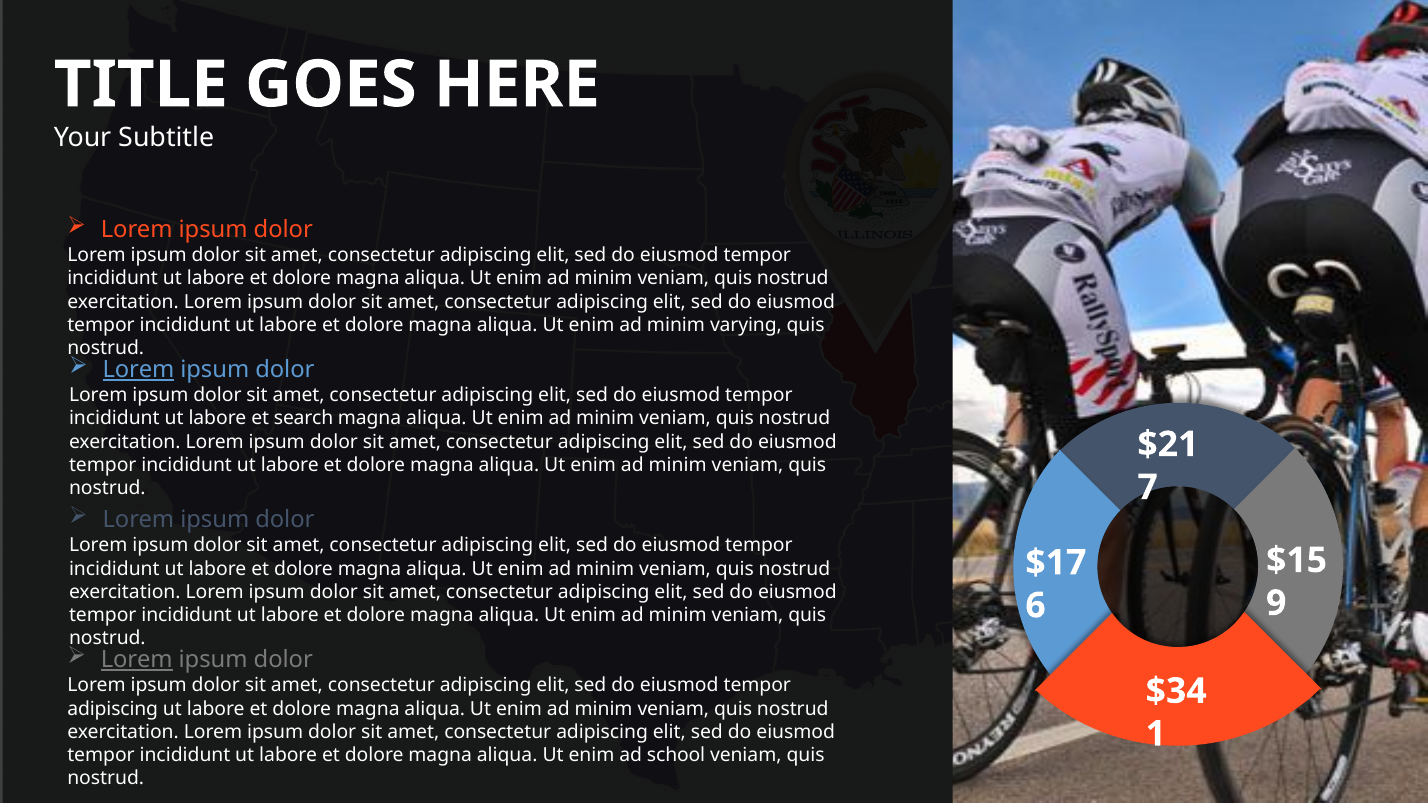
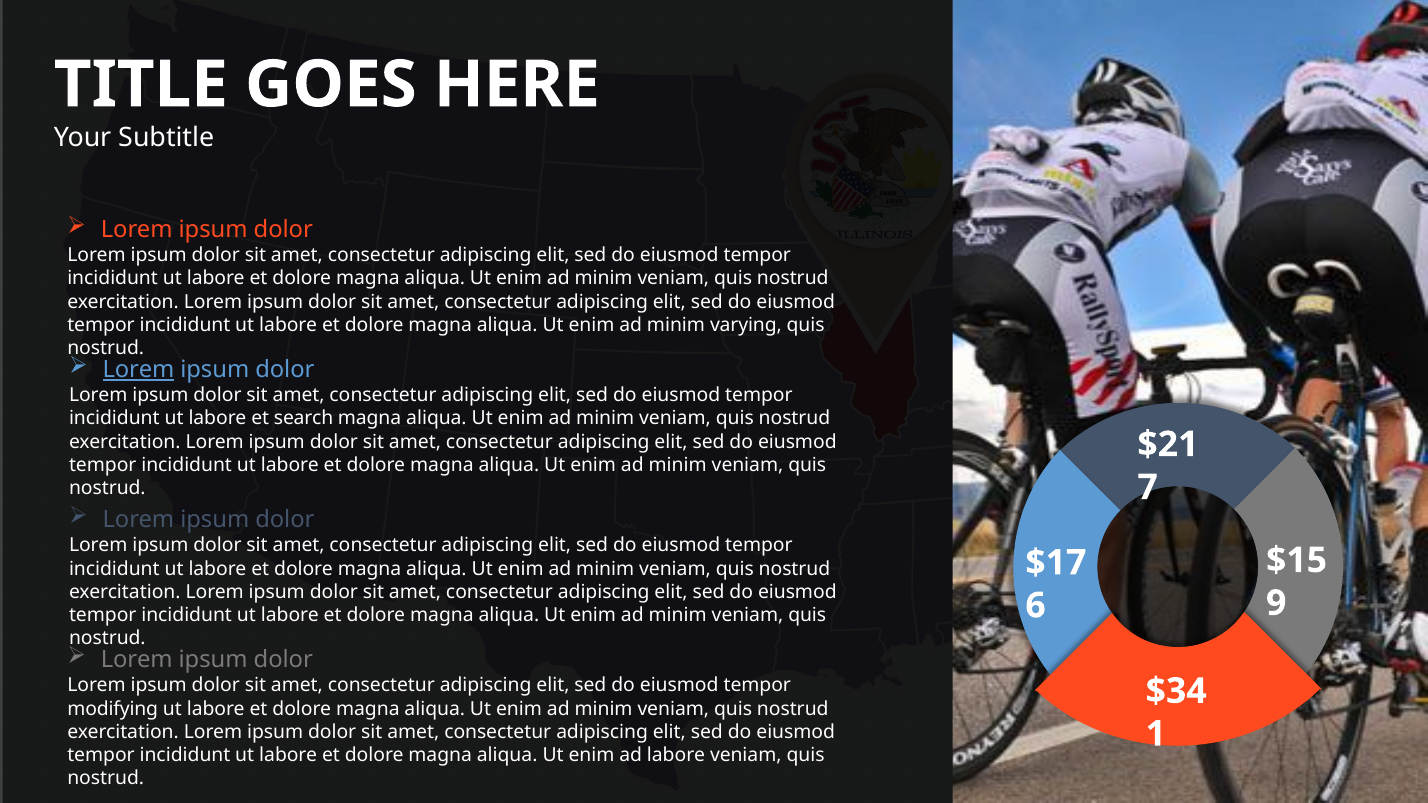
Lorem at (137, 660) underline: present -> none
adipiscing at (113, 709): adipiscing -> modifying
ad school: school -> labore
